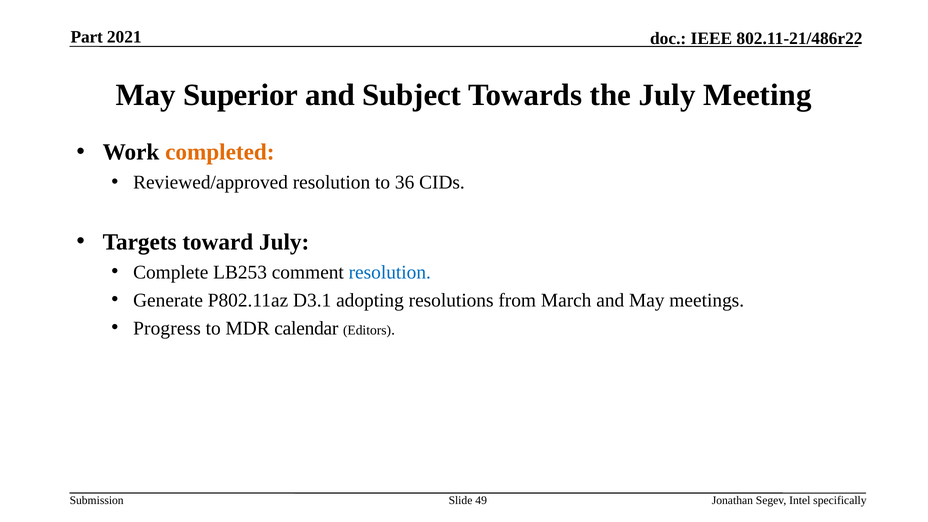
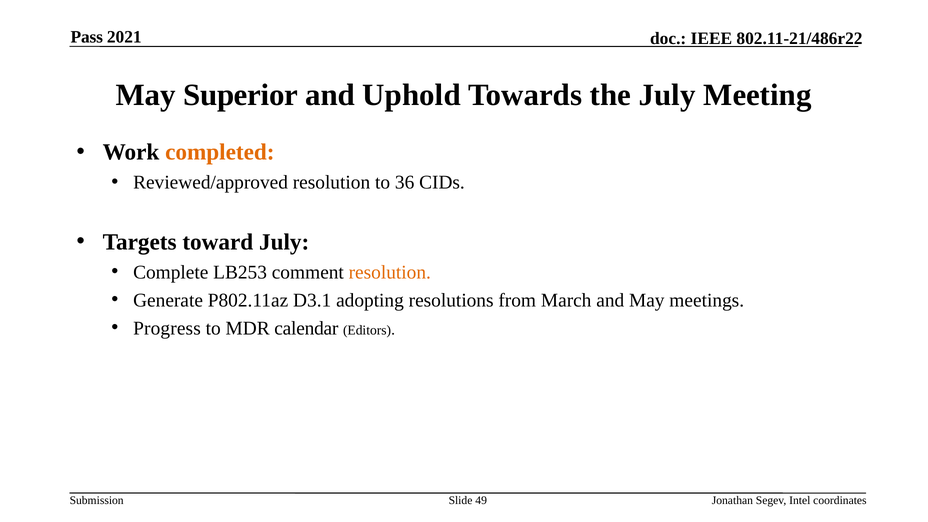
Part: Part -> Pass
Subject: Subject -> Uphold
resolution at (390, 272) colour: blue -> orange
specifically: specifically -> coordinates
